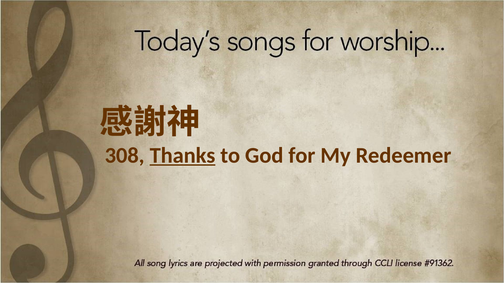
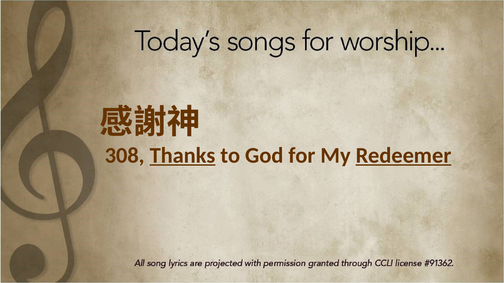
Redeemer underline: none -> present
